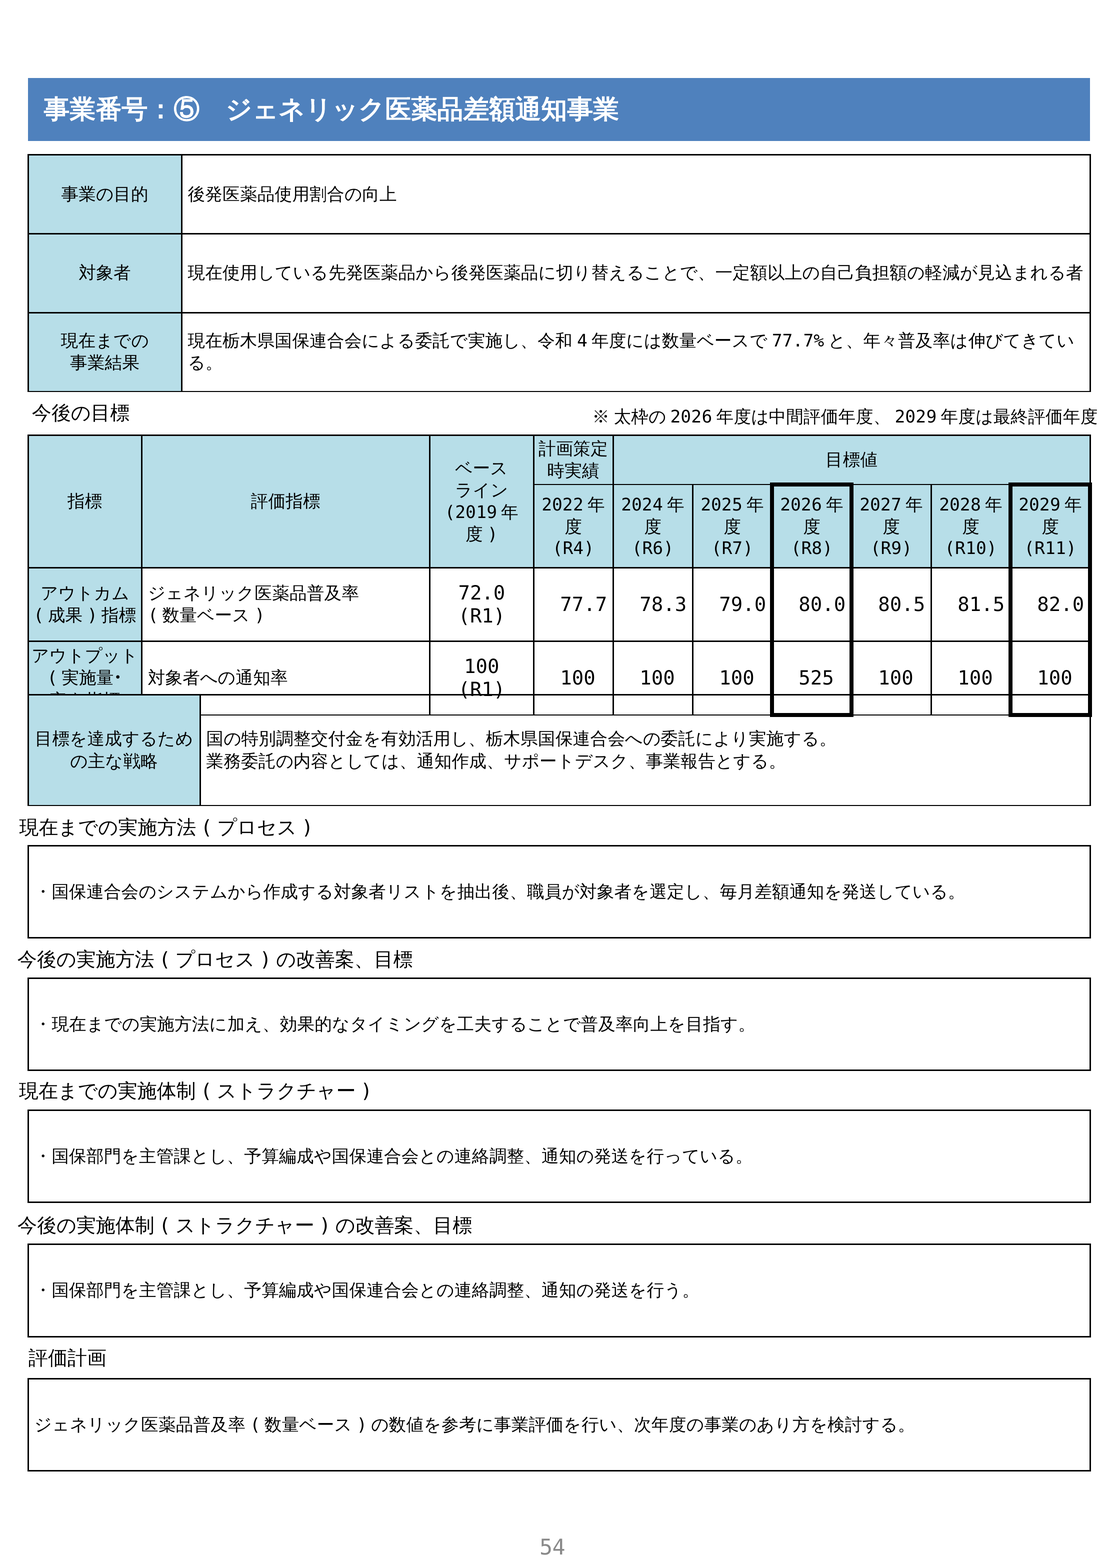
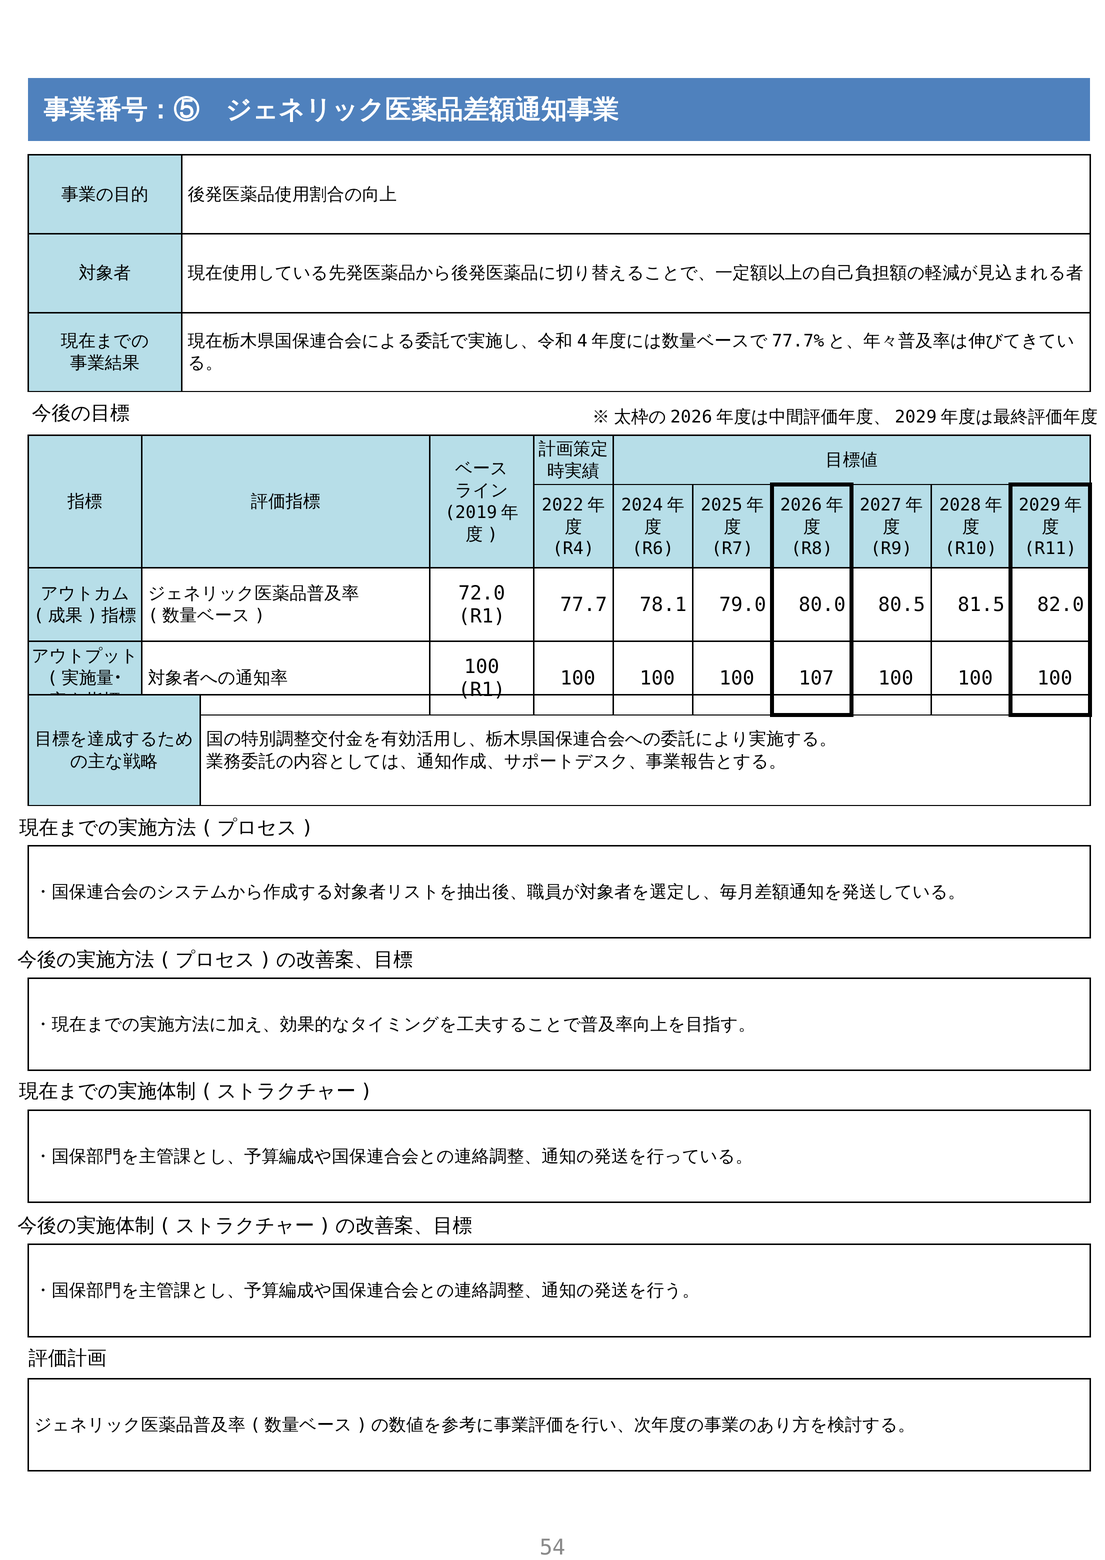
78.3: 78.3 -> 78.1
525: 525 -> 107
